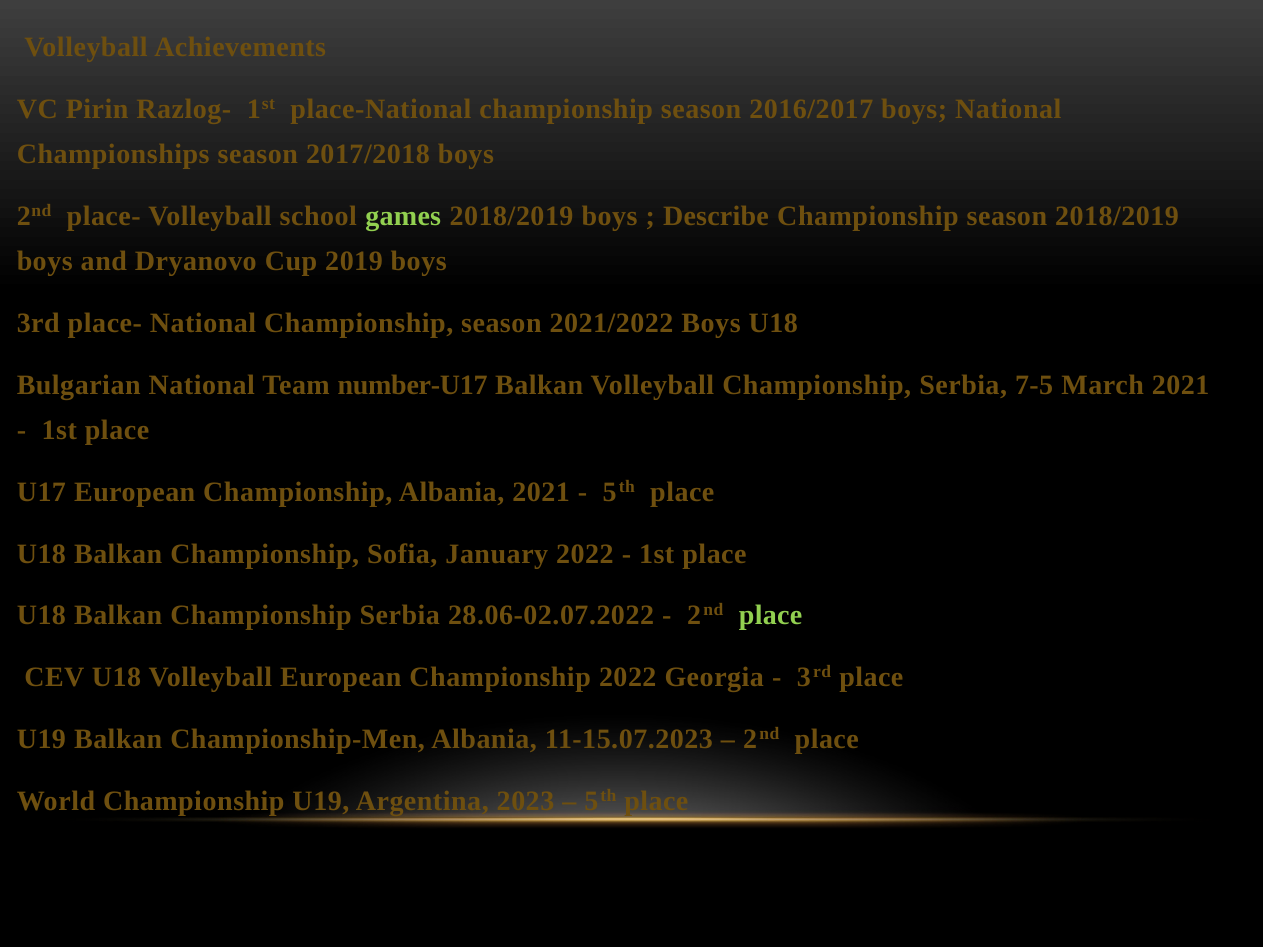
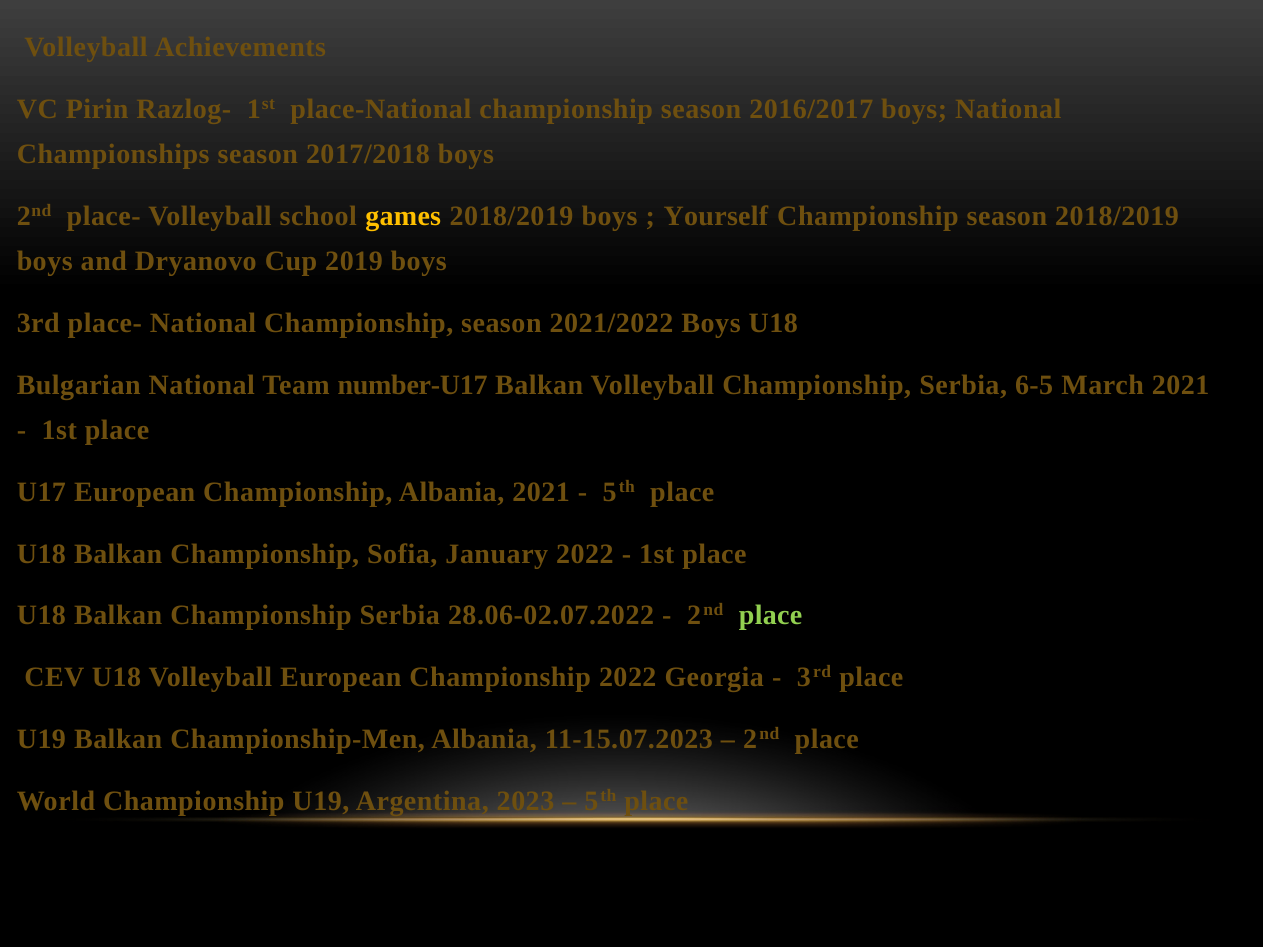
games colour: light green -> yellow
Describe: Describe -> Yourself
7-5: 7-5 -> 6-5
